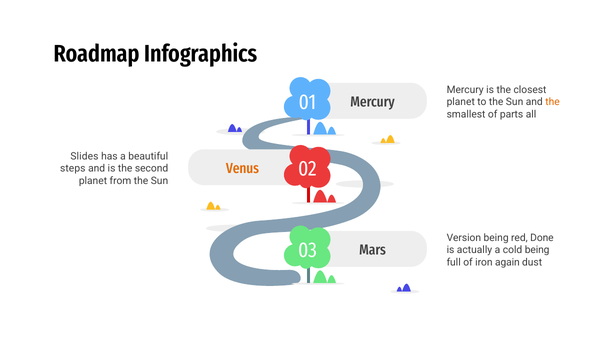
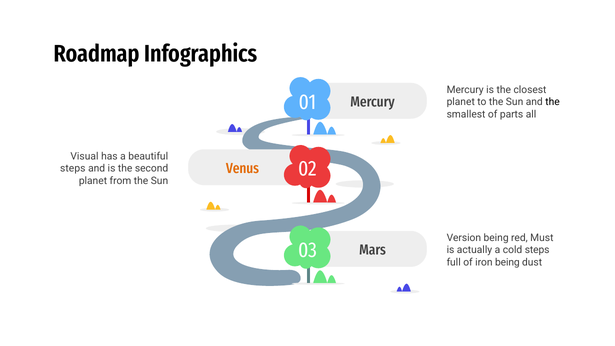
the at (553, 102) colour: orange -> black
Slides: Slides -> Visual
Done: Done -> Must
cold being: being -> steps
iron again: again -> being
